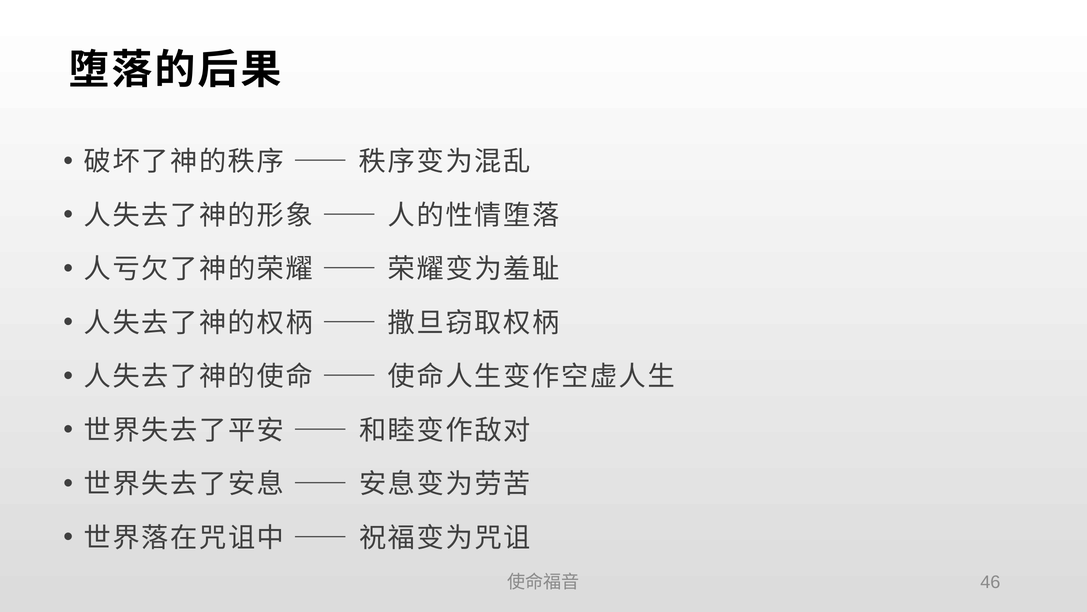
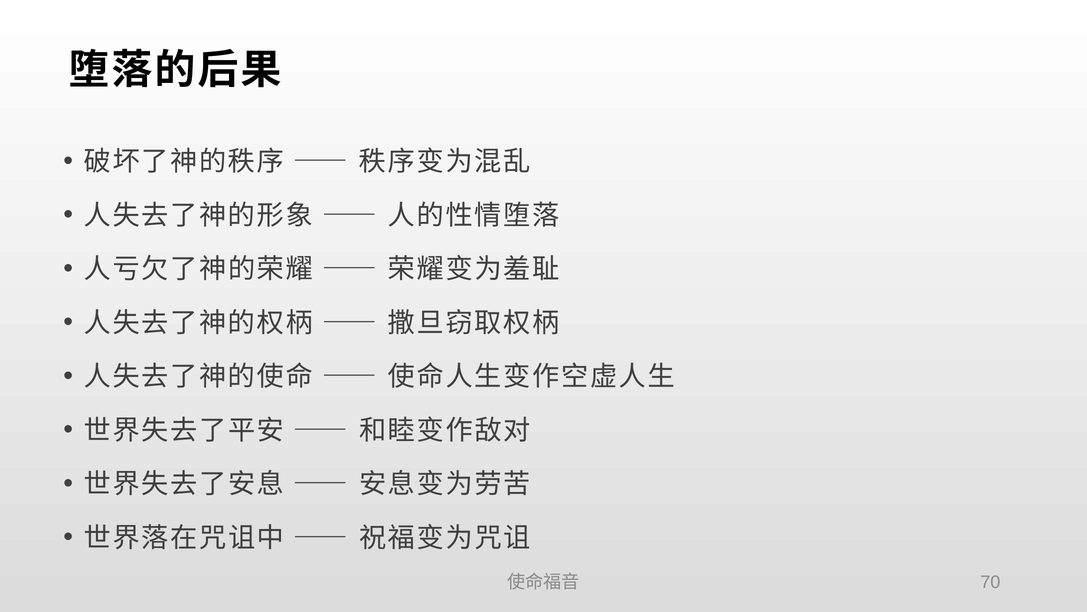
46: 46 -> 70
